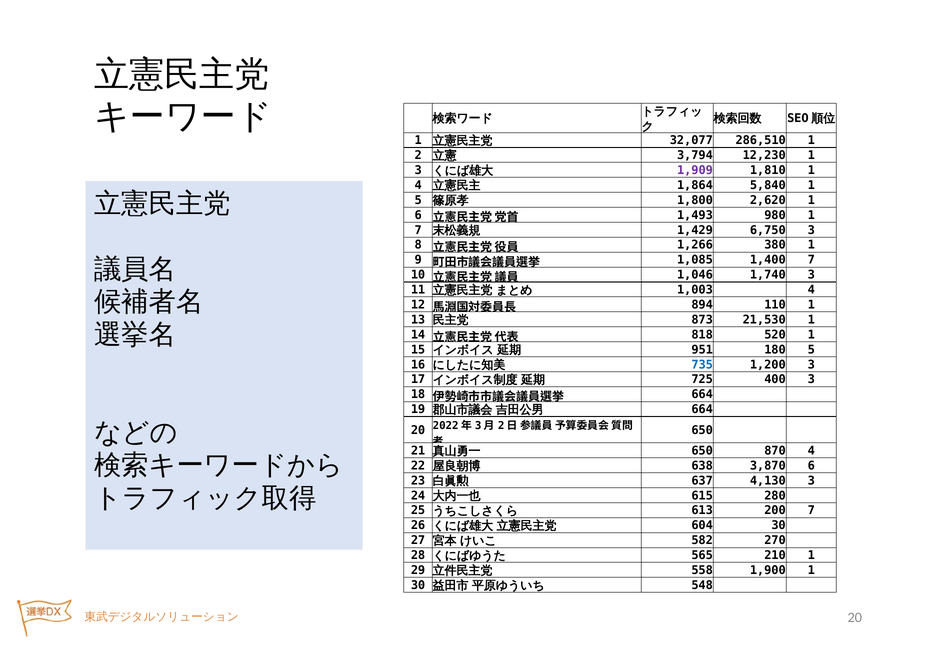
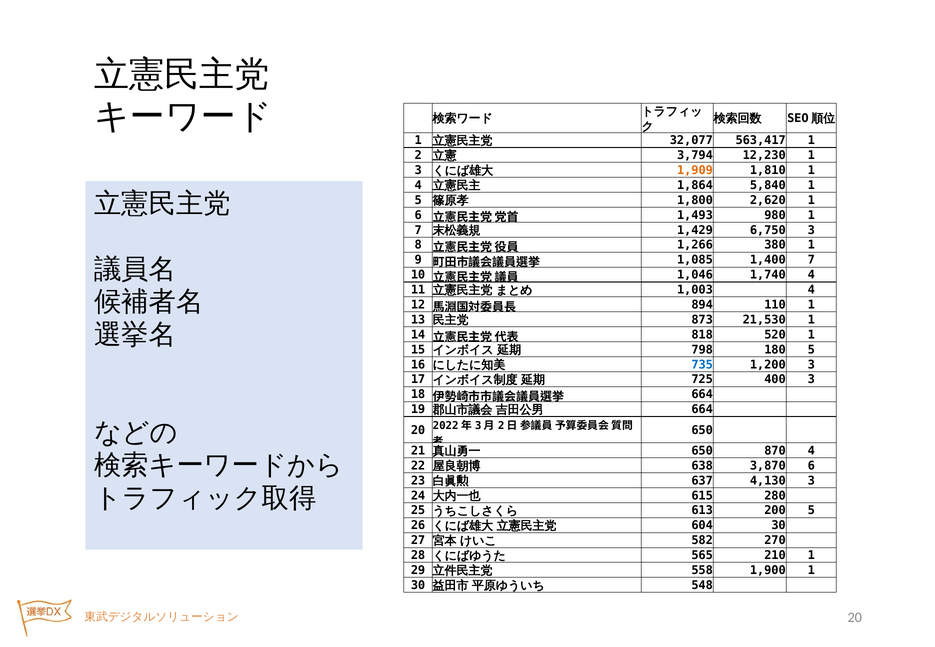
286,510: 286,510 -> 563,417
1,909 colour: purple -> orange
1,740 3: 3 -> 4
951: 951 -> 798
200 7: 7 -> 5
